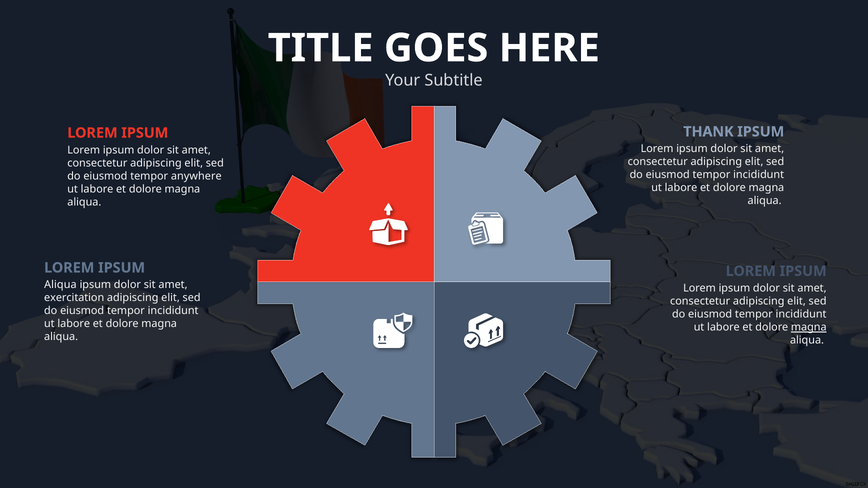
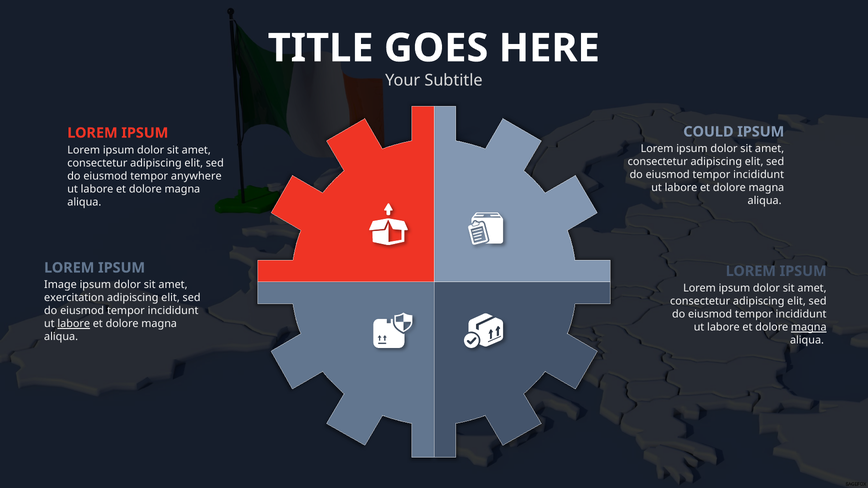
THANK: THANK -> COULD
Aliqua at (60, 285): Aliqua -> Image
labore at (74, 324) underline: none -> present
